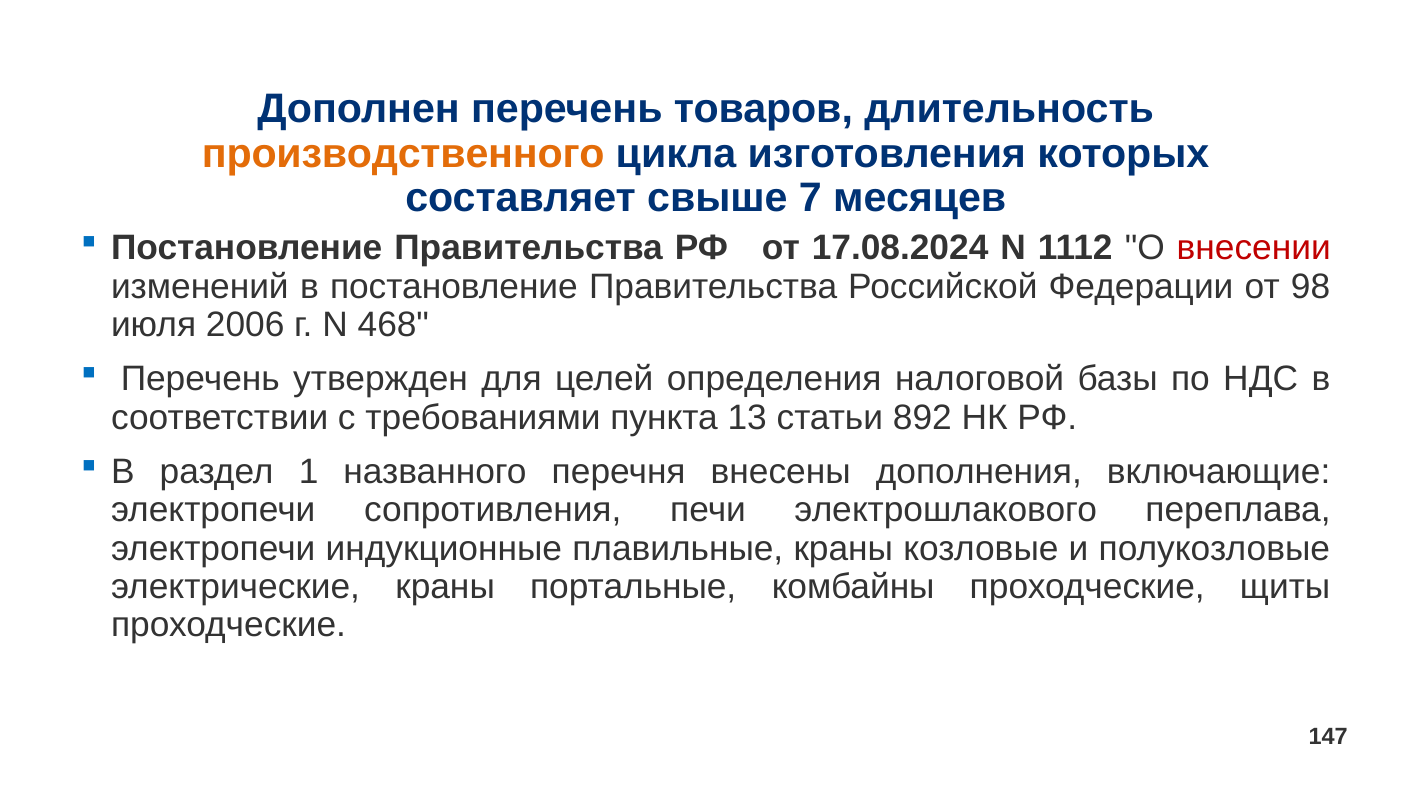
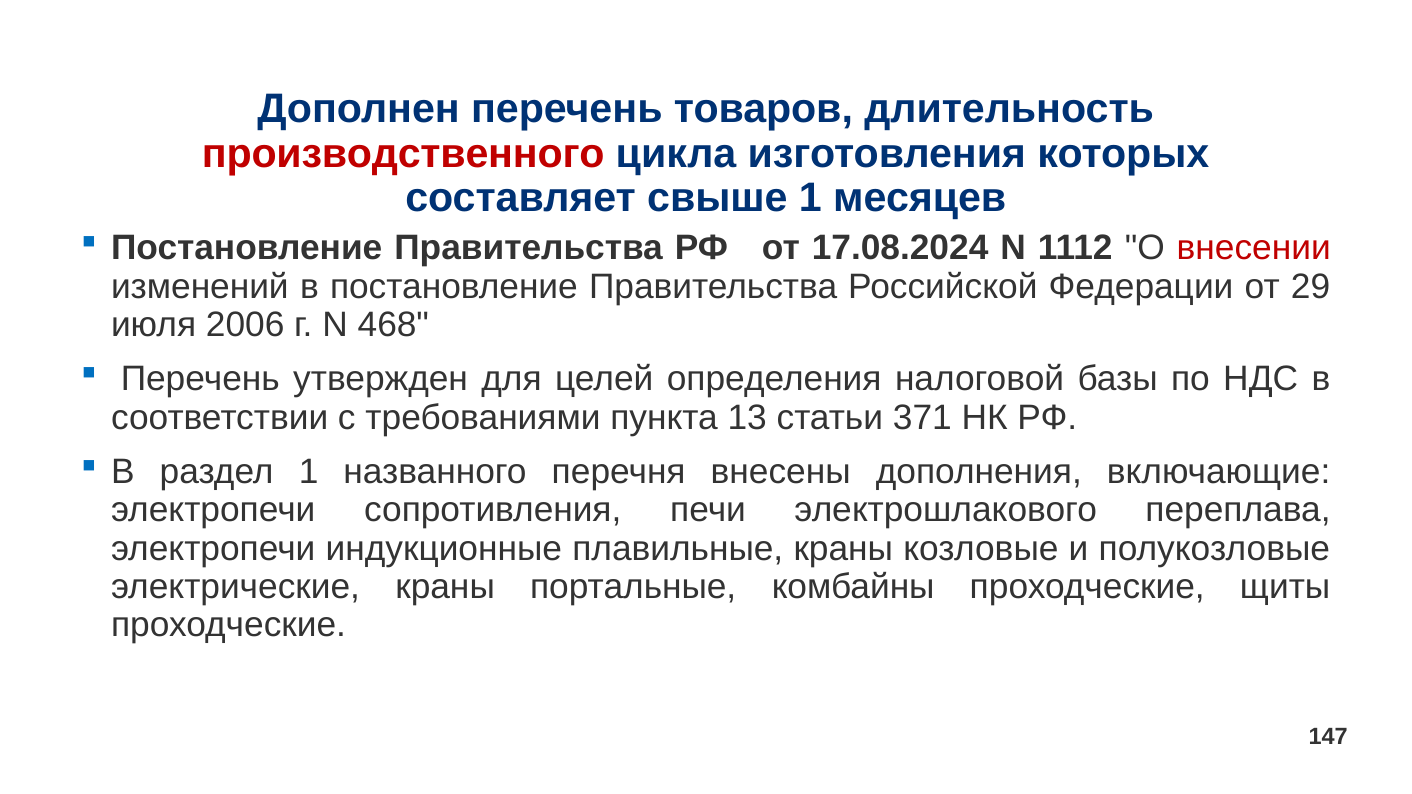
производственного colour: orange -> red
свыше 7: 7 -> 1
98: 98 -> 29
892: 892 -> 371
